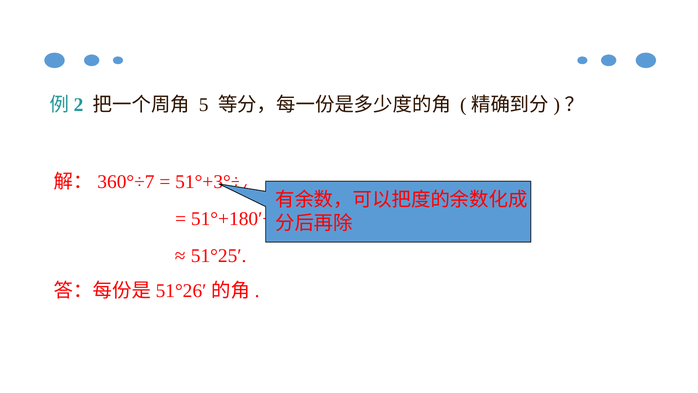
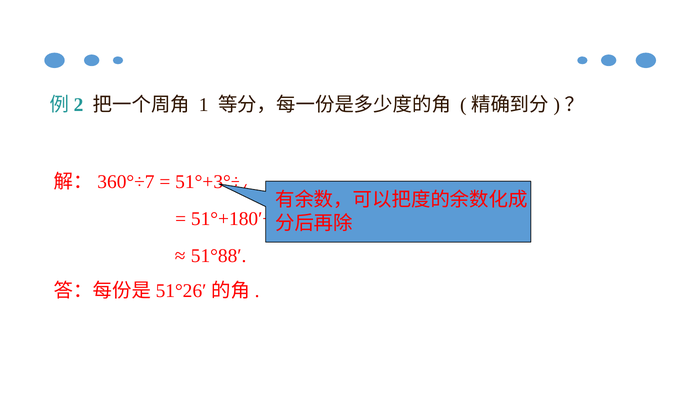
5: 5 -> 1
51°25′: 51°25′ -> 51°88′
